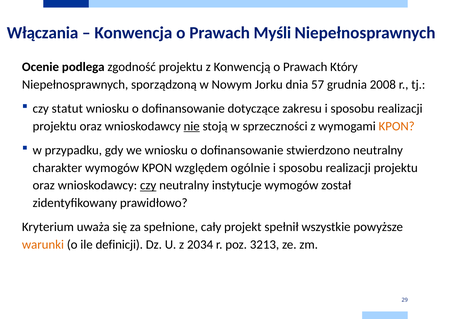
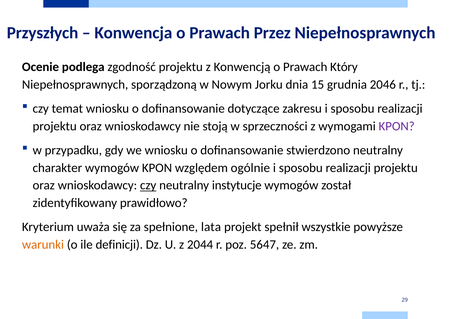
Włączania: Włączania -> Przyszłych
Myśli: Myśli -> Przez
57: 57 -> 15
2008: 2008 -> 2046
statut: statut -> temat
nie underline: present -> none
KPON at (397, 126) colour: orange -> purple
cały: cały -> lata
2034: 2034 -> 2044
3213: 3213 -> 5647
